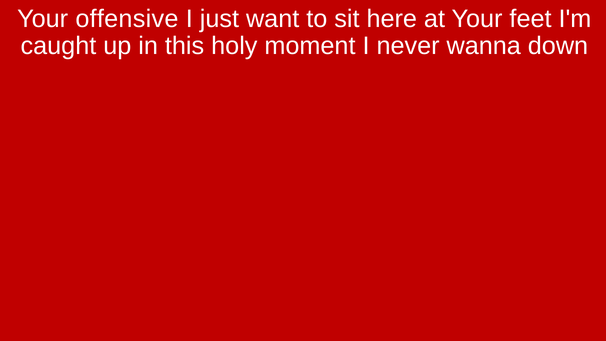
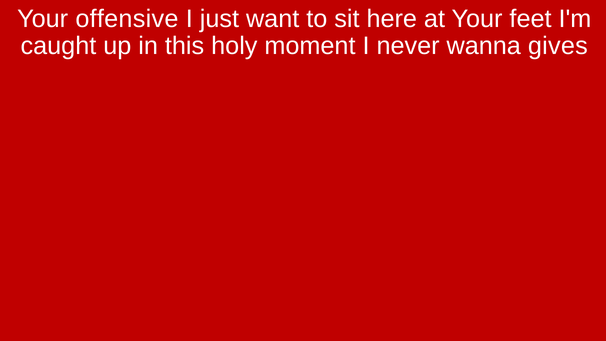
down: down -> gives
